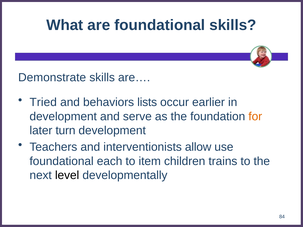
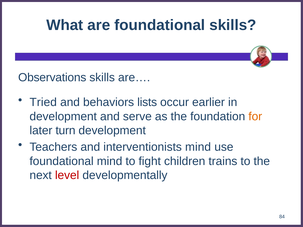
Demonstrate: Demonstrate -> Observations
interventionists allow: allow -> mind
foundational each: each -> mind
item: item -> fight
level colour: black -> red
